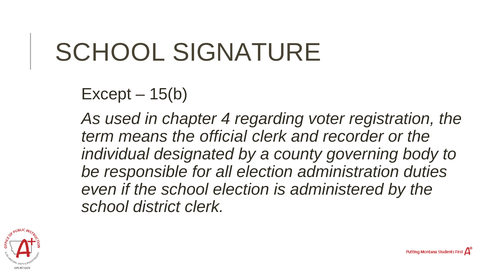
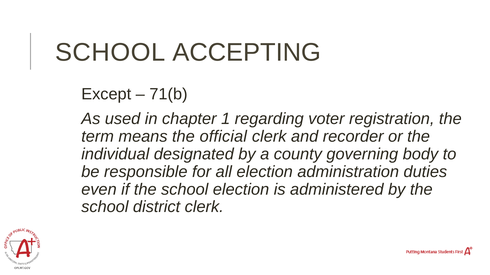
SIGNATURE: SIGNATURE -> ACCEPTING
15(b: 15(b -> 71(b
4: 4 -> 1
